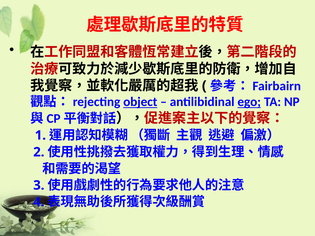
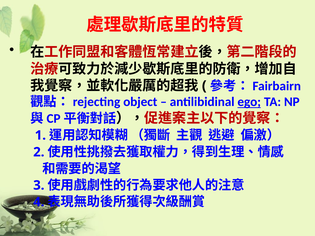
object underline: present -> none
